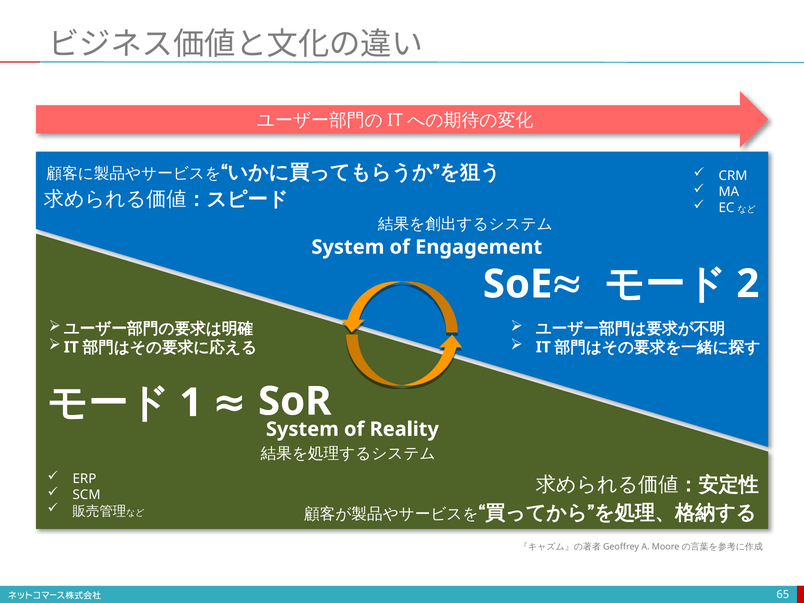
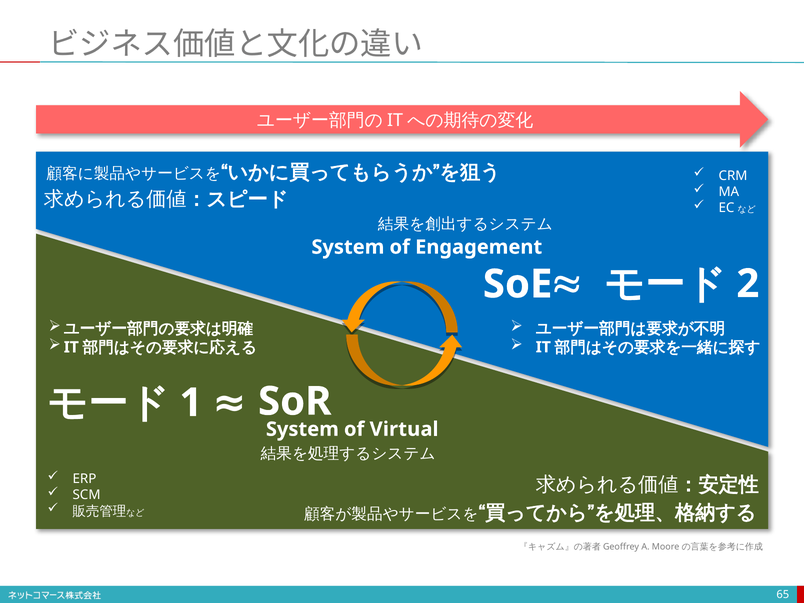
Reality: Reality -> Virtual
